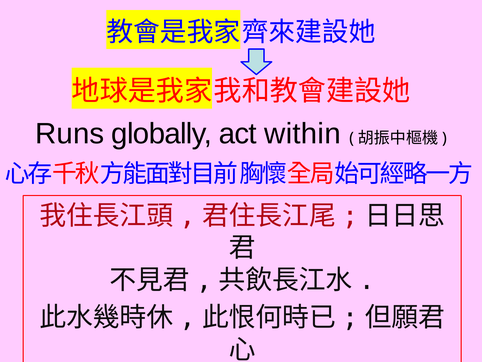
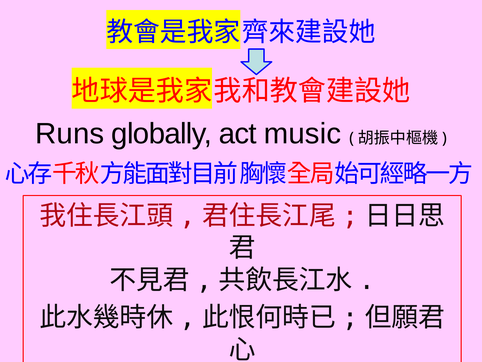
within: within -> music
